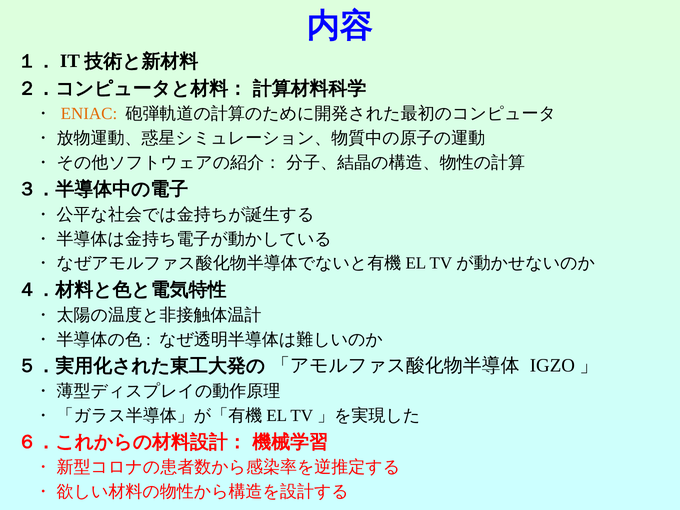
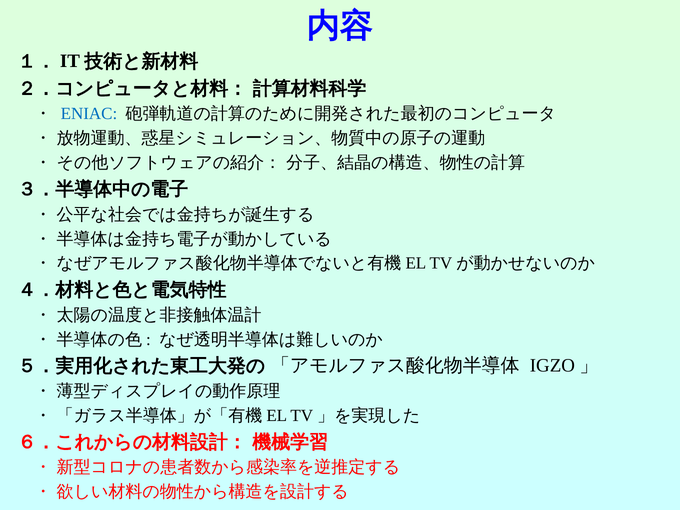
ENIAC colour: orange -> blue
